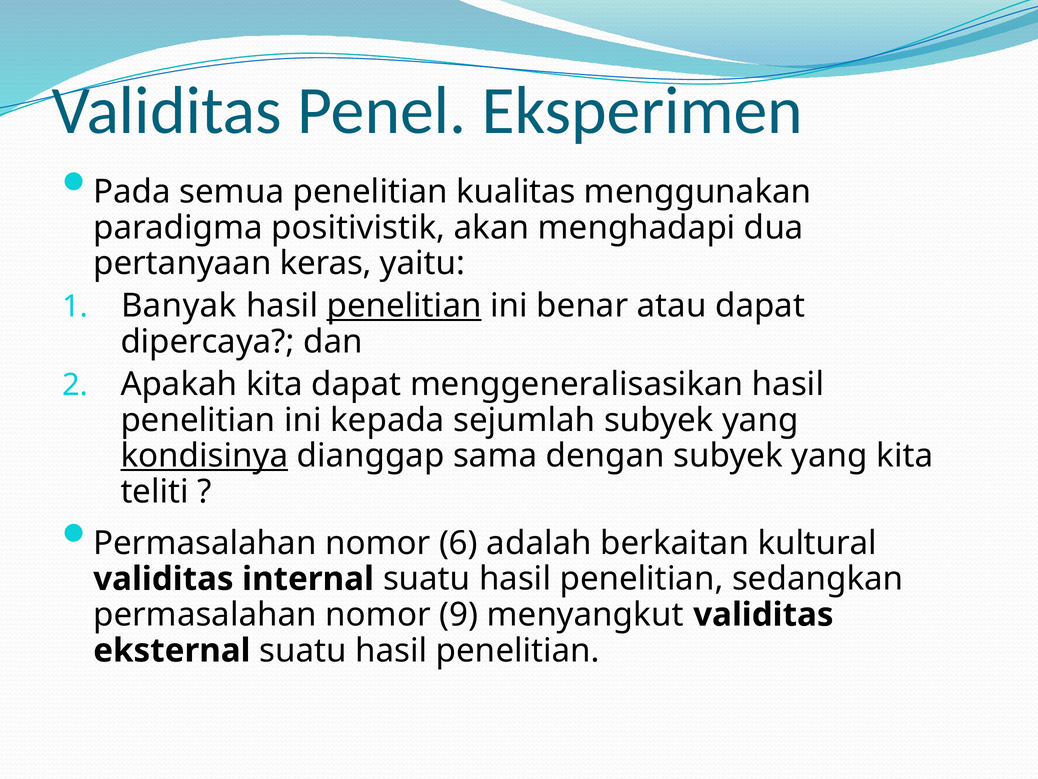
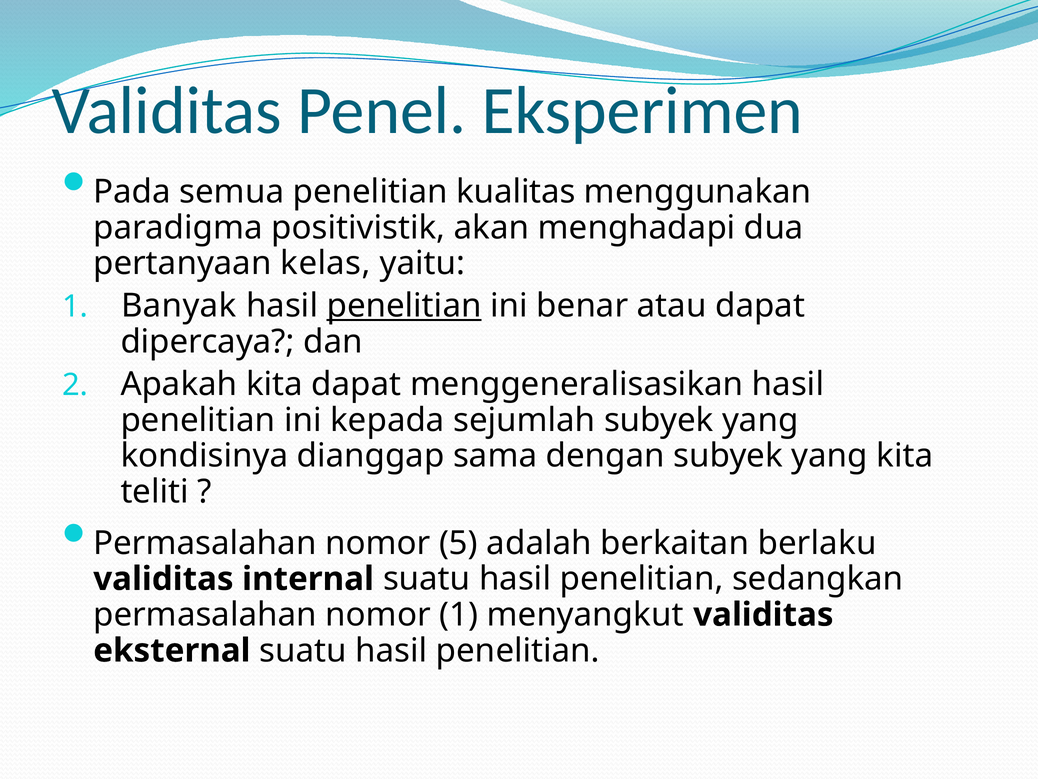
keras: keras -> kelas
kondisinya underline: present -> none
6: 6 -> 5
kultural: kultural -> berlaku
nomor 9: 9 -> 1
